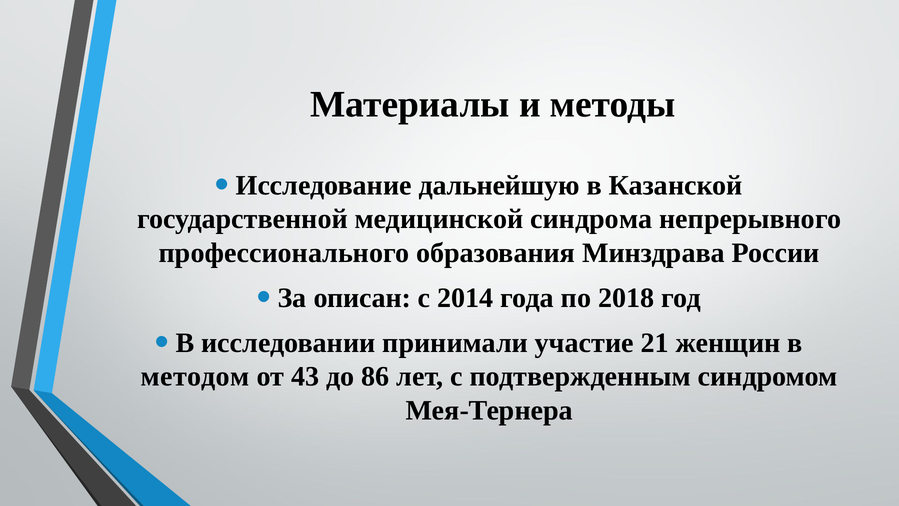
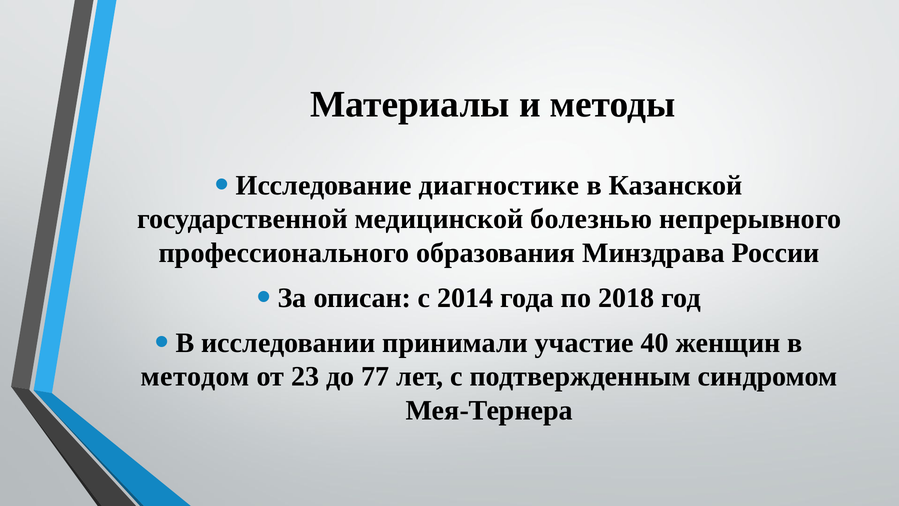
дальнейшую: дальнейшую -> диагностике
синдрома: синдрома -> болезнью
21: 21 -> 40
43: 43 -> 23
86: 86 -> 77
